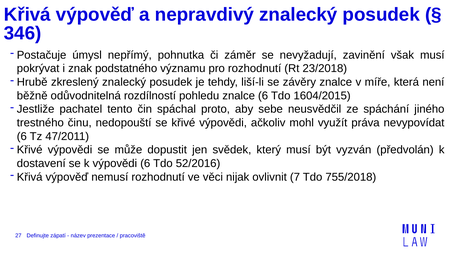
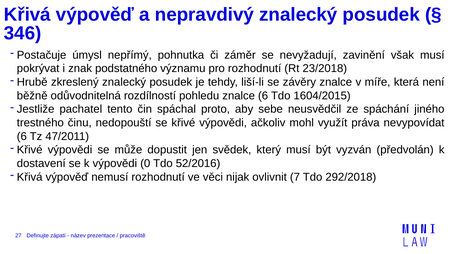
výpovědi 6: 6 -> 0
755/2018: 755/2018 -> 292/2018
